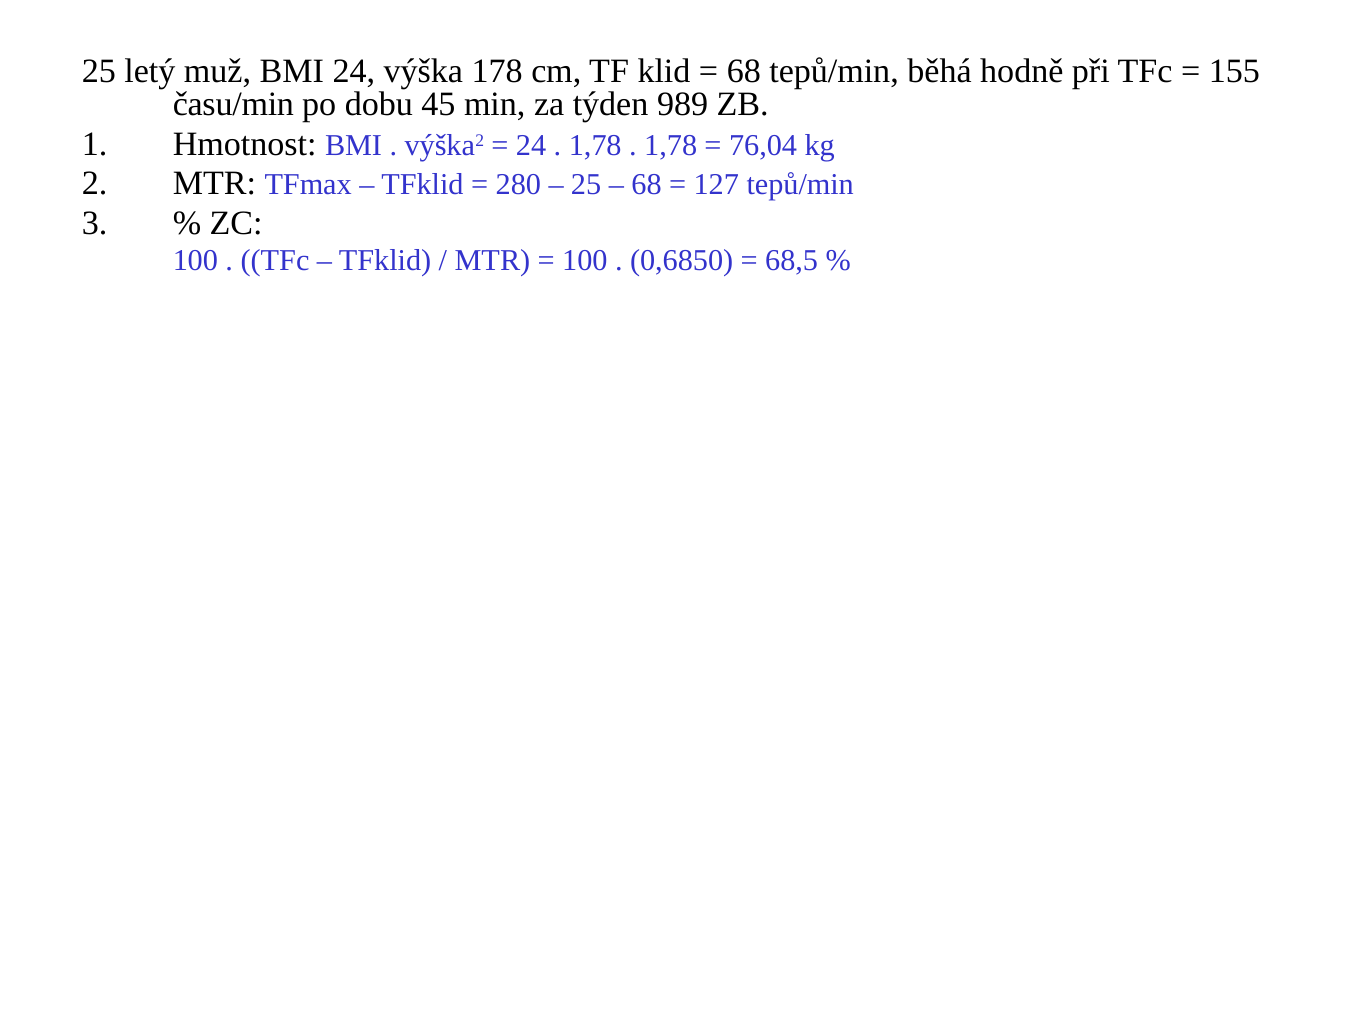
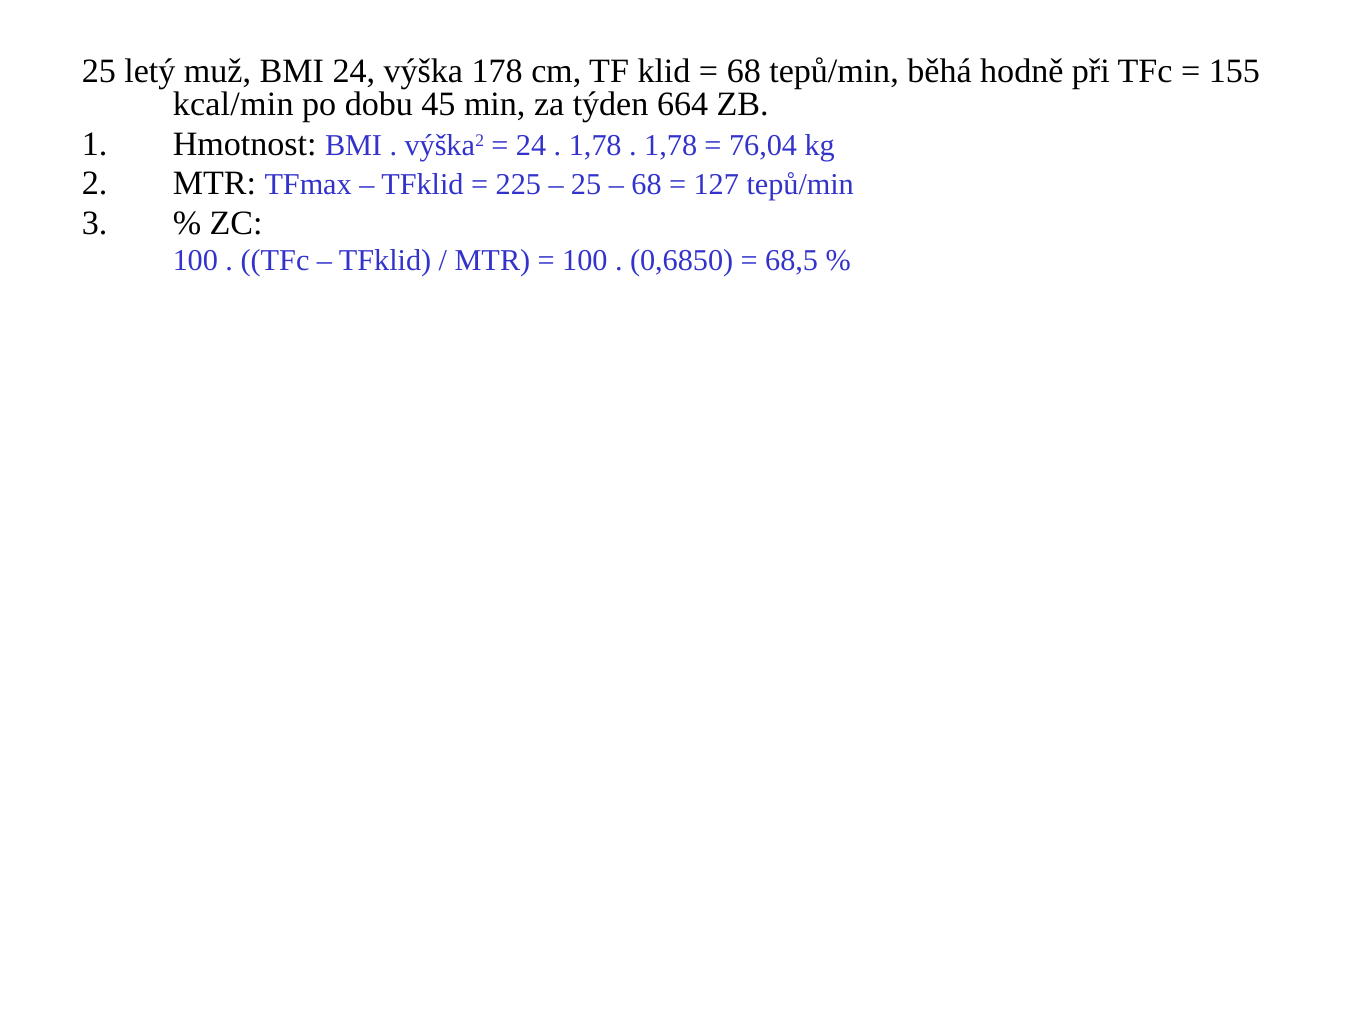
času/min: času/min -> kcal/min
989: 989 -> 664
280: 280 -> 225
